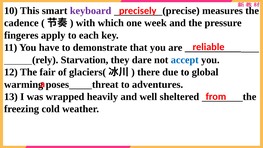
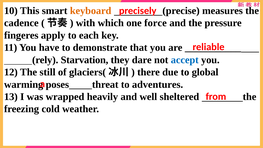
keyboard colour: purple -> orange
week: week -> force
fair: fair -> still
